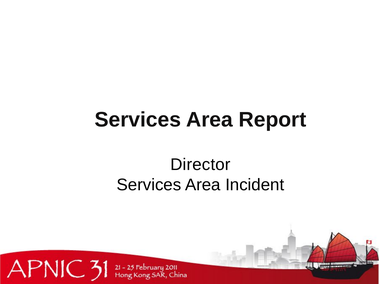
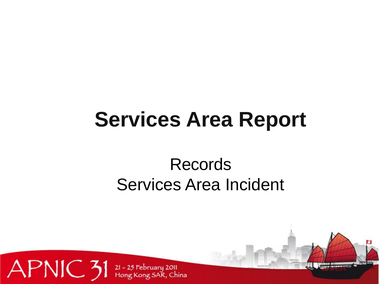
Director: Director -> Records
